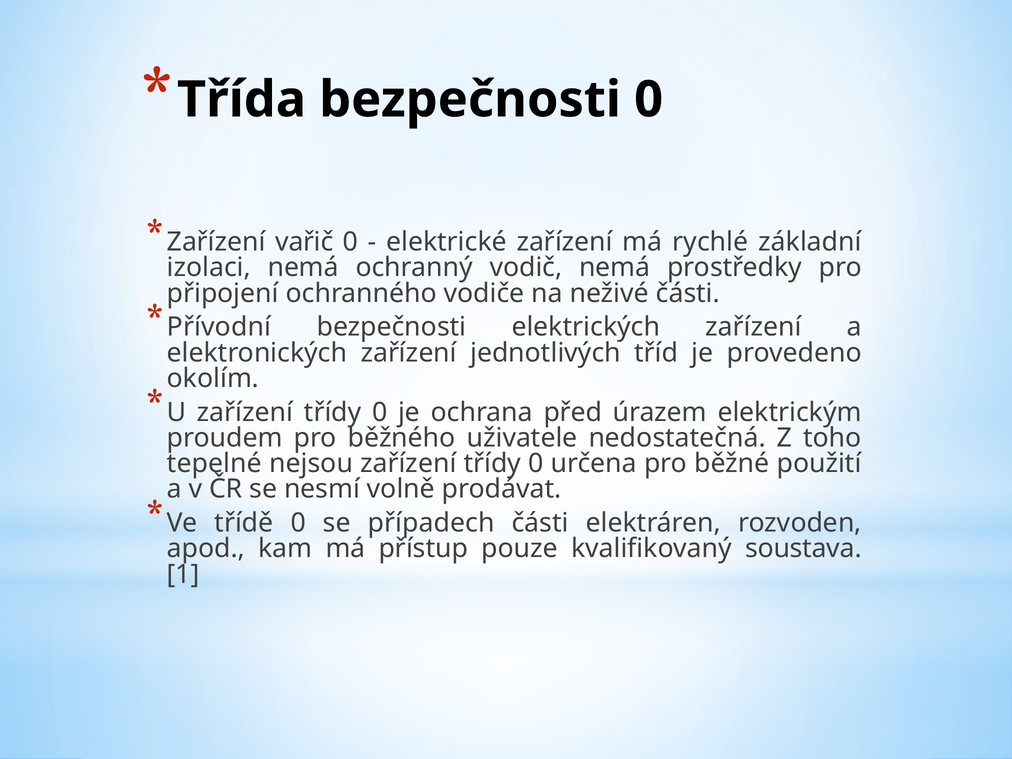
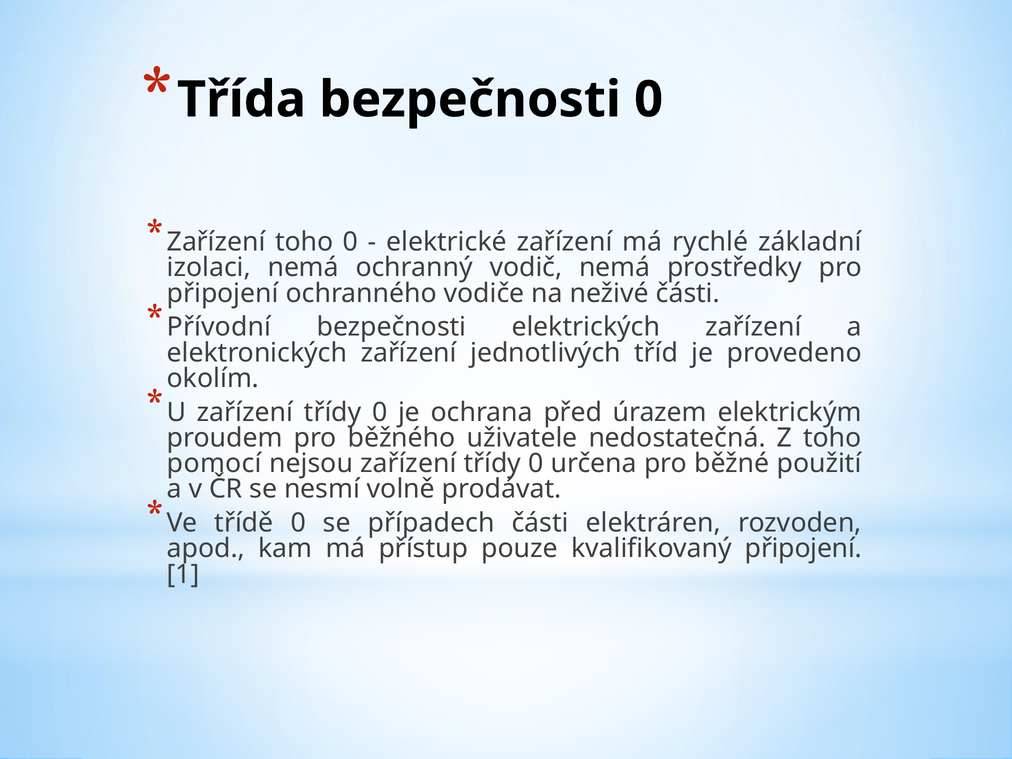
Zařízení vařič: vařič -> toho
tepelné: tepelné -> pomocí
kvalifikovaný soustava: soustava -> připojení
